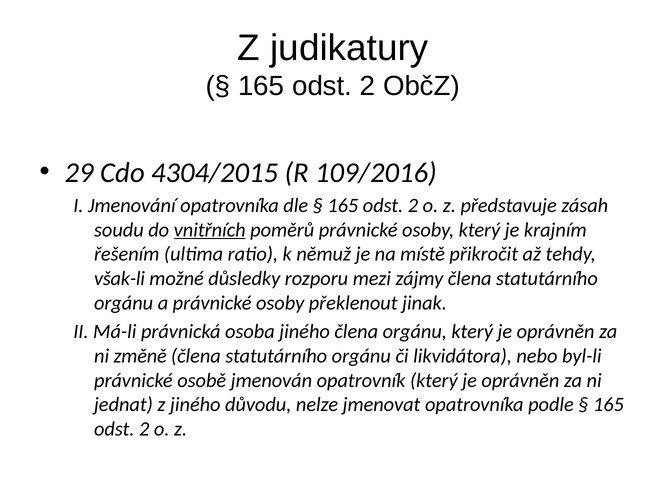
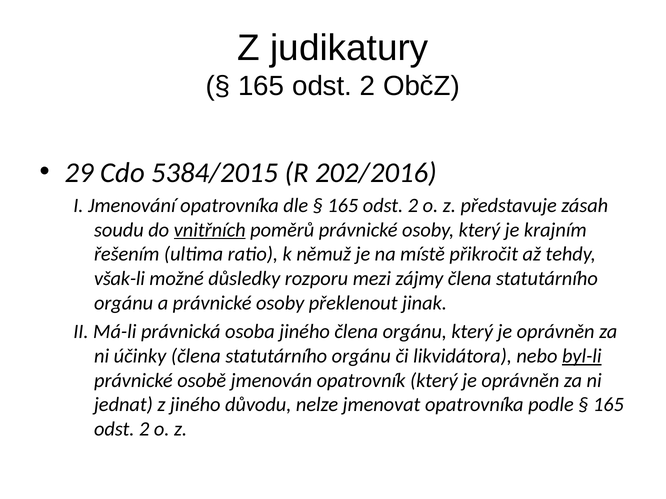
4304/2015: 4304/2015 -> 5384/2015
109/2016: 109/2016 -> 202/2016
změně: změně -> účinky
byl-li underline: none -> present
